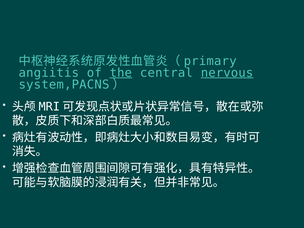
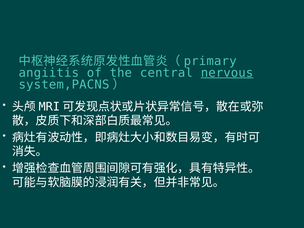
the underline: present -> none
